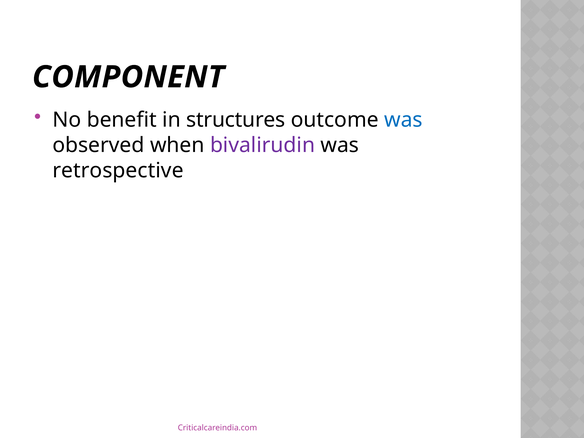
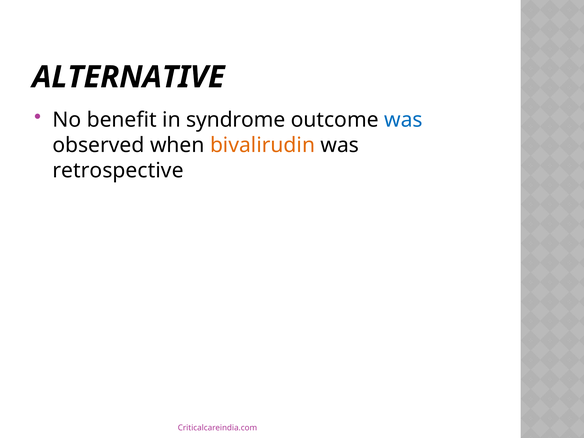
COMPONENT: COMPONENT -> ALTERNATIVE
structures: structures -> syndrome
bivalirudin colour: purple -> orange
